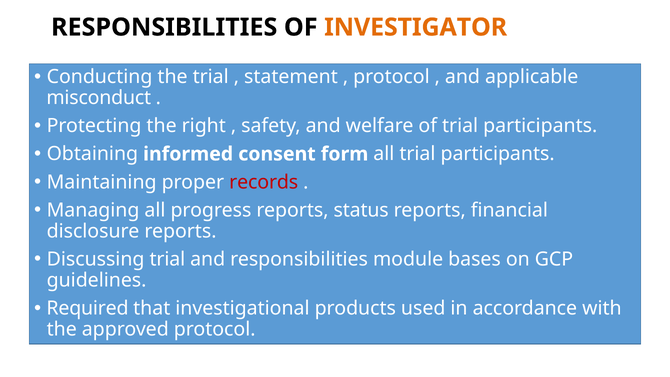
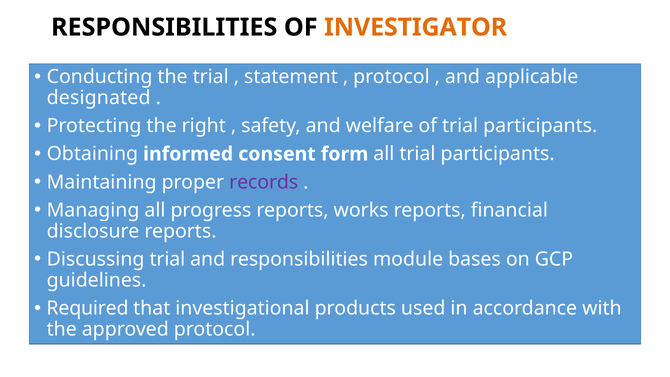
misconduct: misconduct -> designated
records colour: red -> purple
status: status -> works
